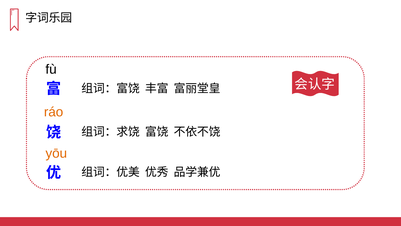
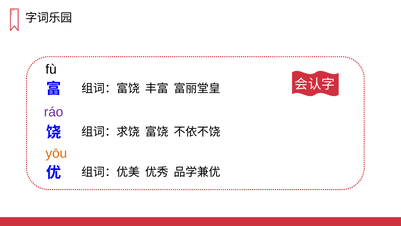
ráo colour: orange -> purple
